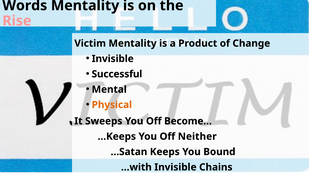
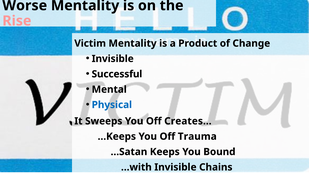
Words: Words -> Worse
Physical colour: orange -> blue
Become…: Become… -> Creates…
Neither: Neither -> Trauma
